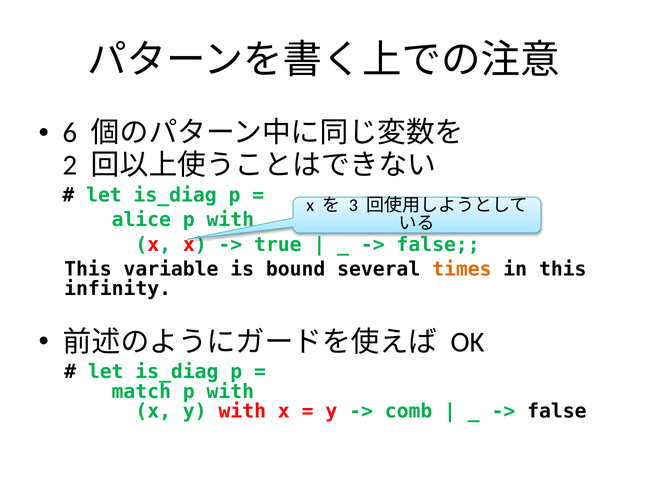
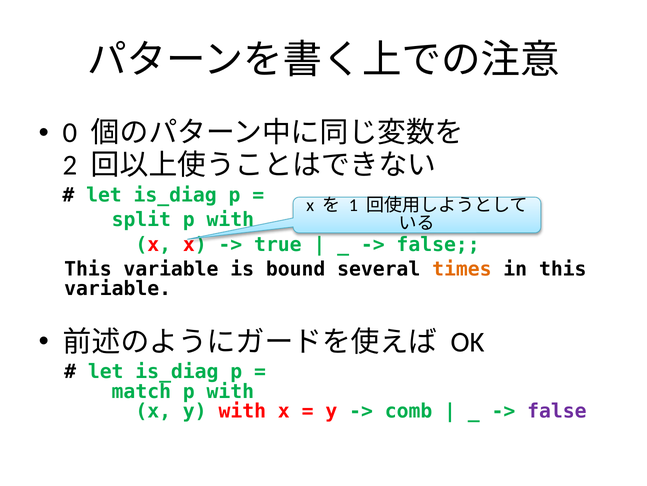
6: 6 -> 0
3: 3 -> 1
alice: alice -> split
infinity at (118, 288): infinity -> variable
false at (557, 411) colour: black -> purple
